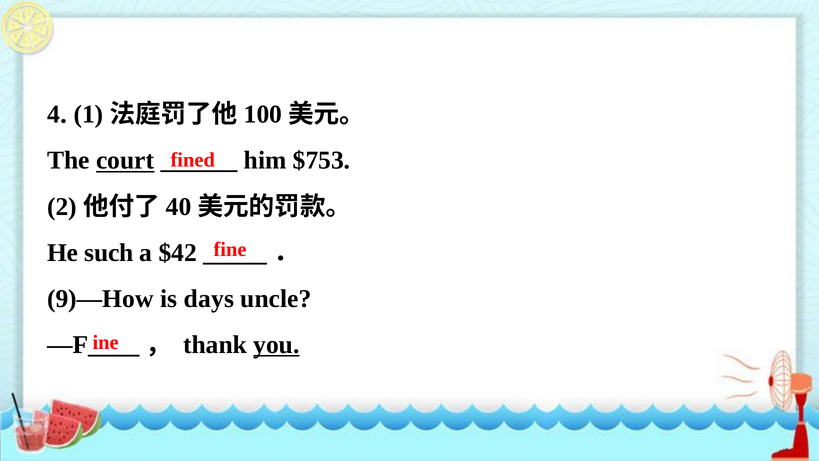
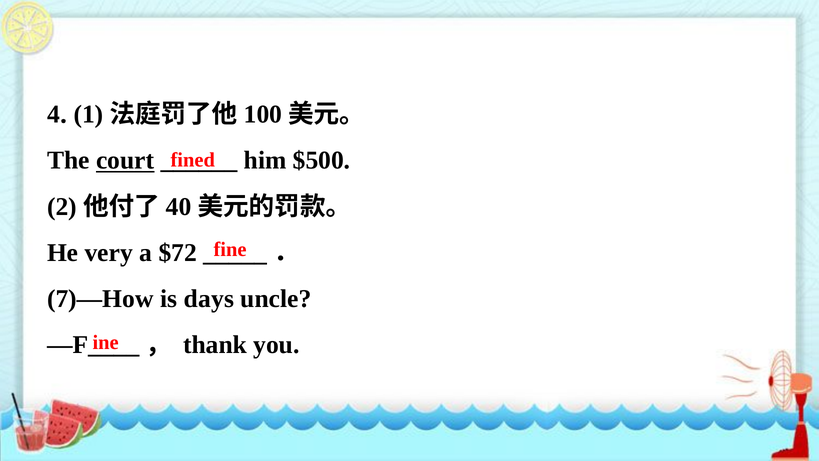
$753: $753 -> $500
such: such -> very
$42: $42 -> $72
9)—How: 9)—How -> 7)—How
you underline: present -> none
